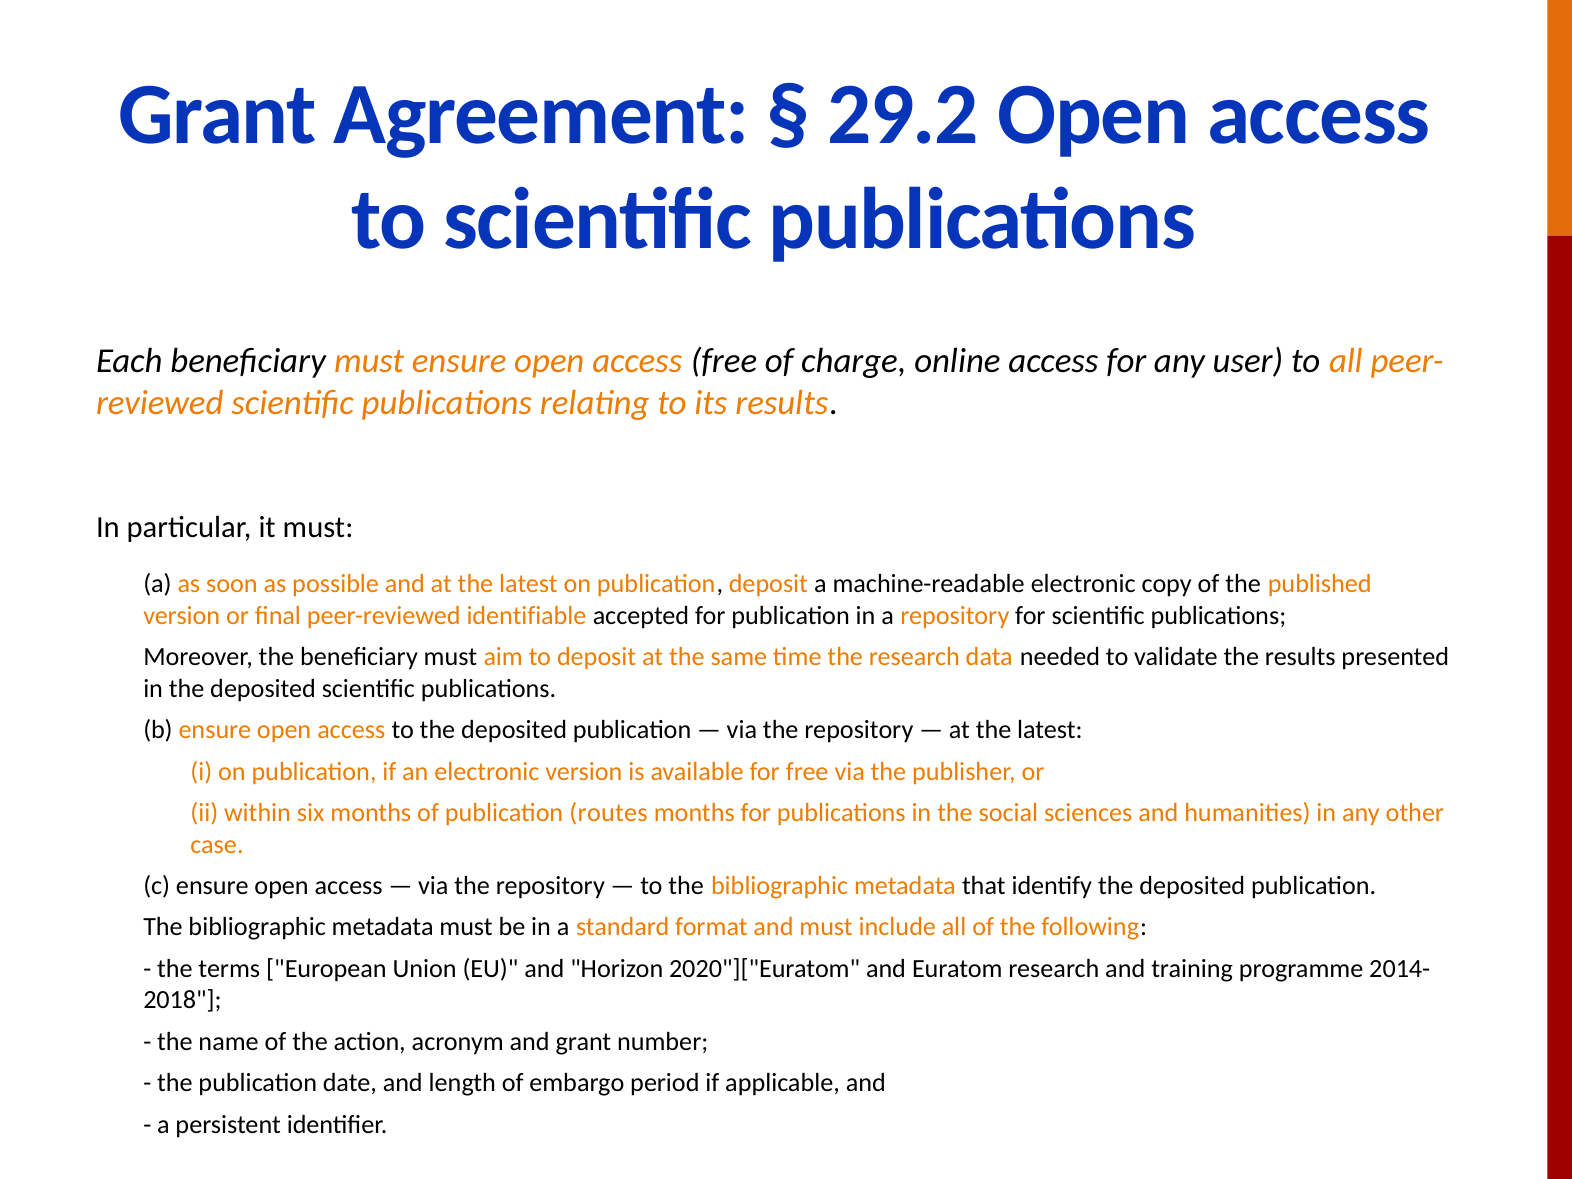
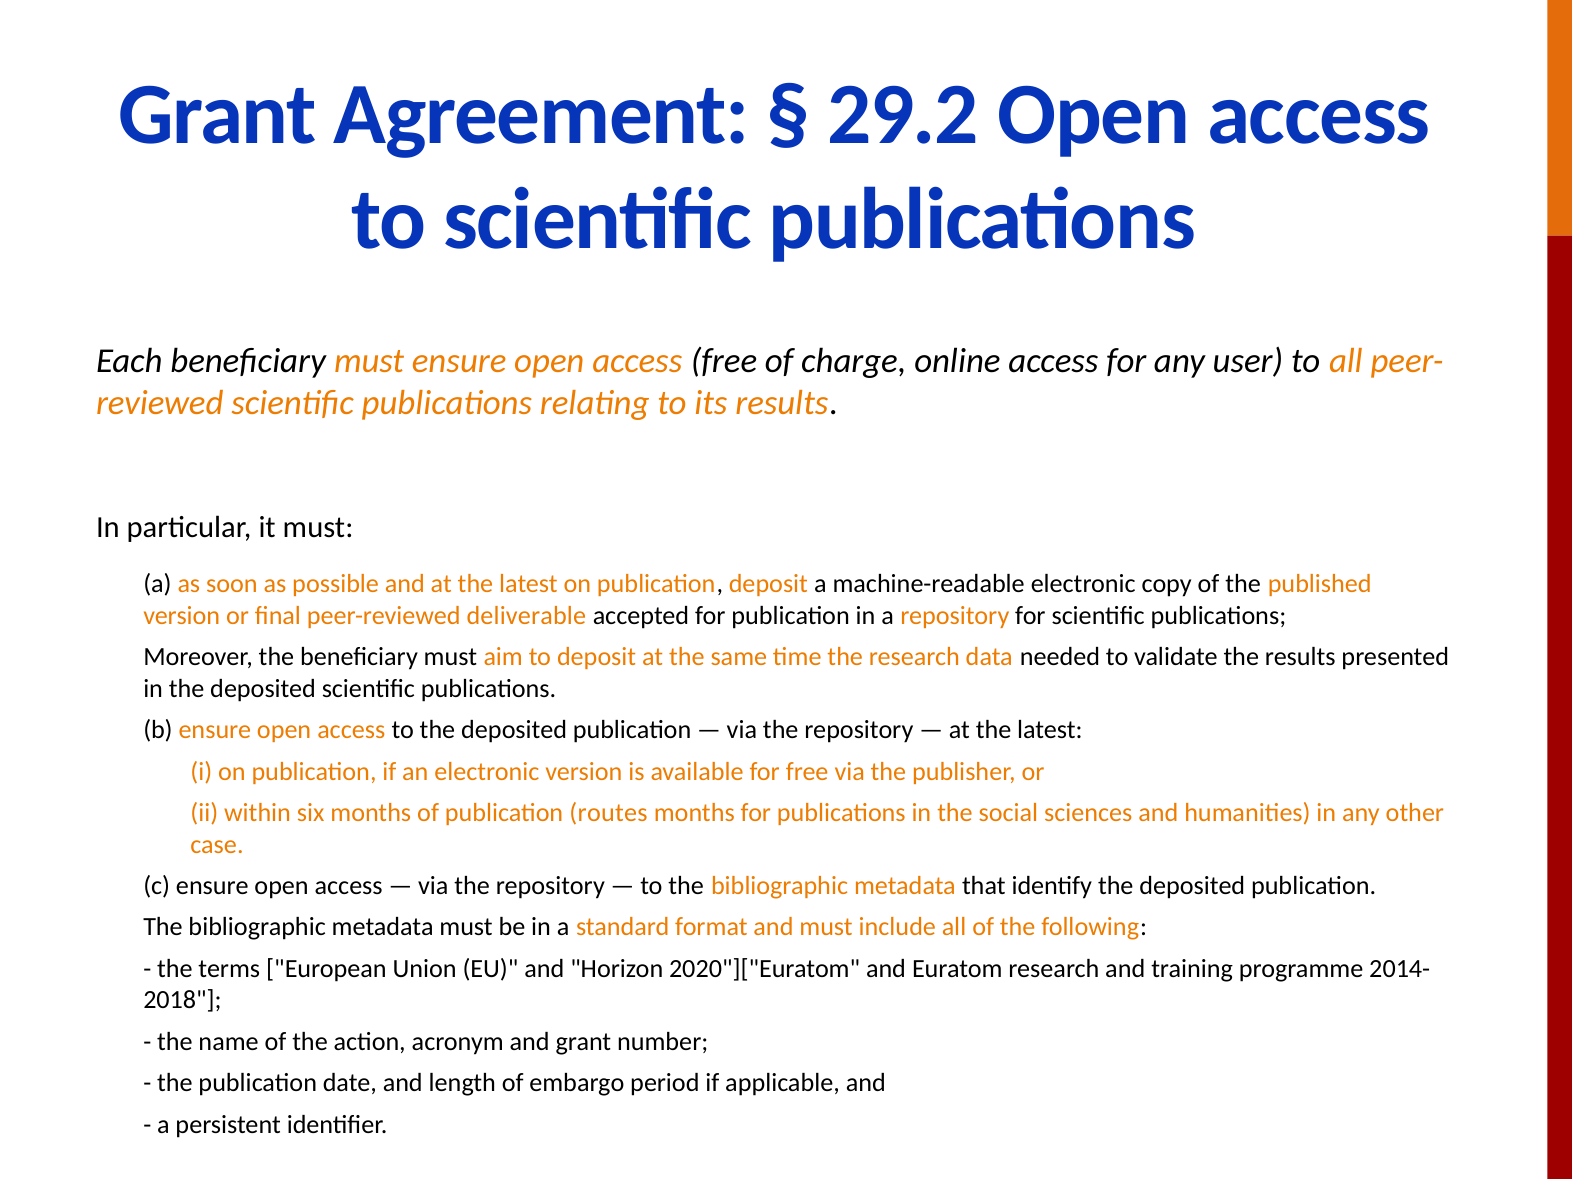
identifiable: identifiable -> deliverable
